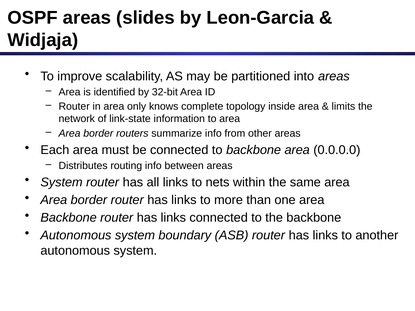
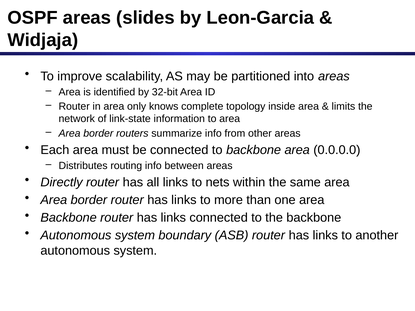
System at (62, 182): System -> Directly
